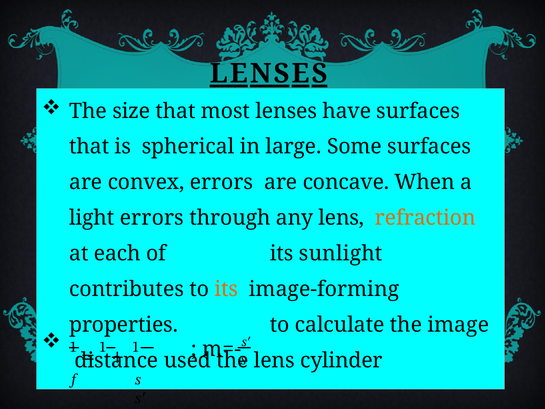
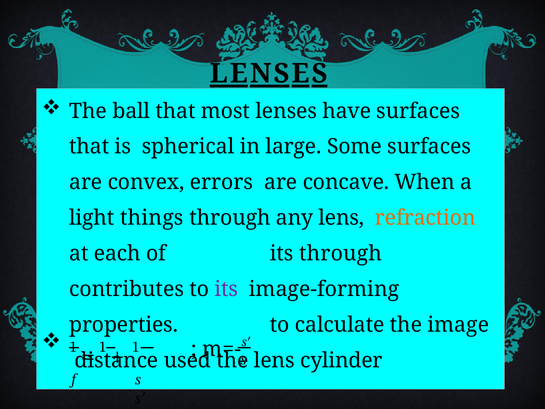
size: size -> ball
light errors: errors -> things
its sunlight: sunlight -> through
its at (226, 289) colour: orange -> purple
